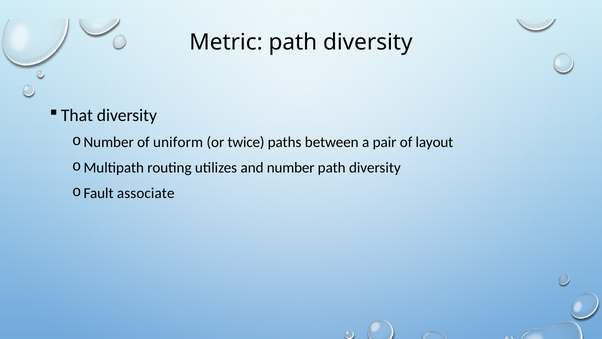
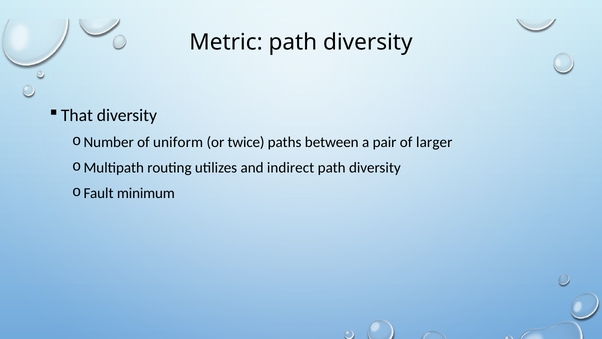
layout: layout -> larger
and number: number -> indirect
associate: associate -> minimum
